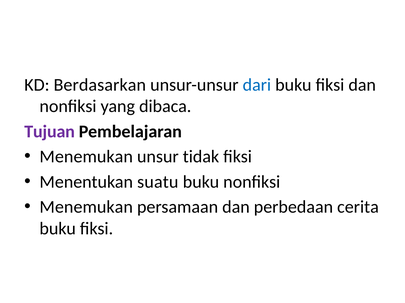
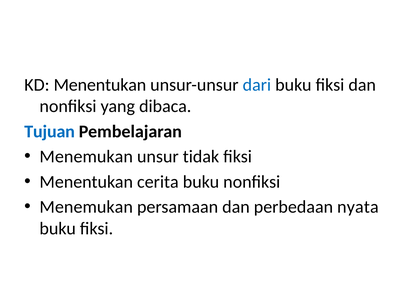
KD Berdasarkan: Berdasarkan -> Menentukan
Tujuan colour: purple -> blue
suatu: suatu -> cerita
cerita: cerita -> nyata
